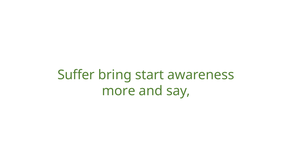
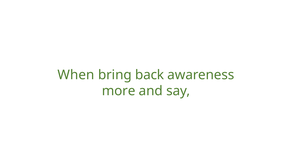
Suffer: Suffer -> When
start: start -> back
